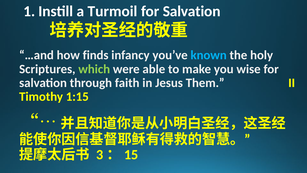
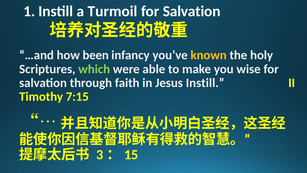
finds: finds -> been
known colour: light blue -> yellow
Jesus Them: Them -> Instill
1:15: 1:15 -> 7:15
